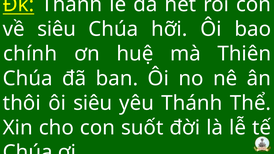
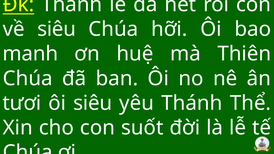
chính: chính -> manh
thôi: thôi -> tươi
